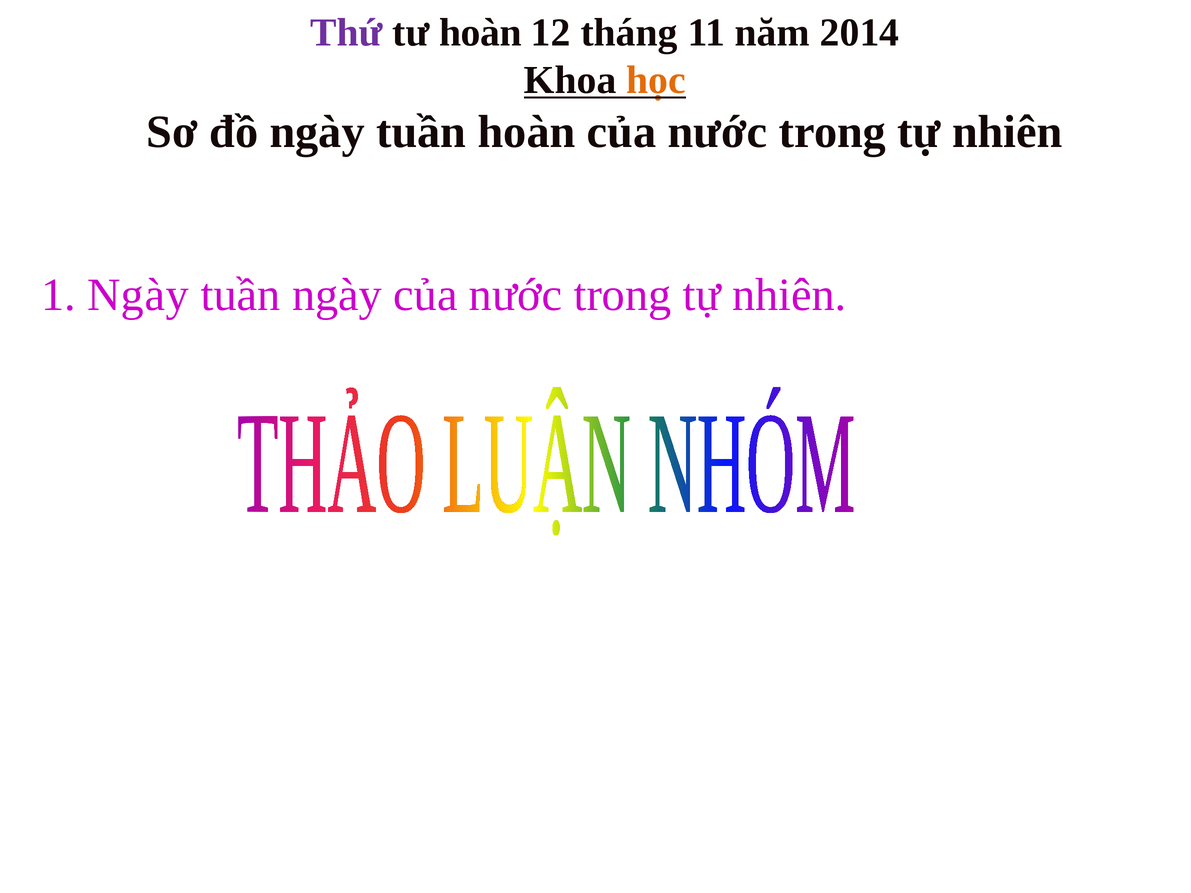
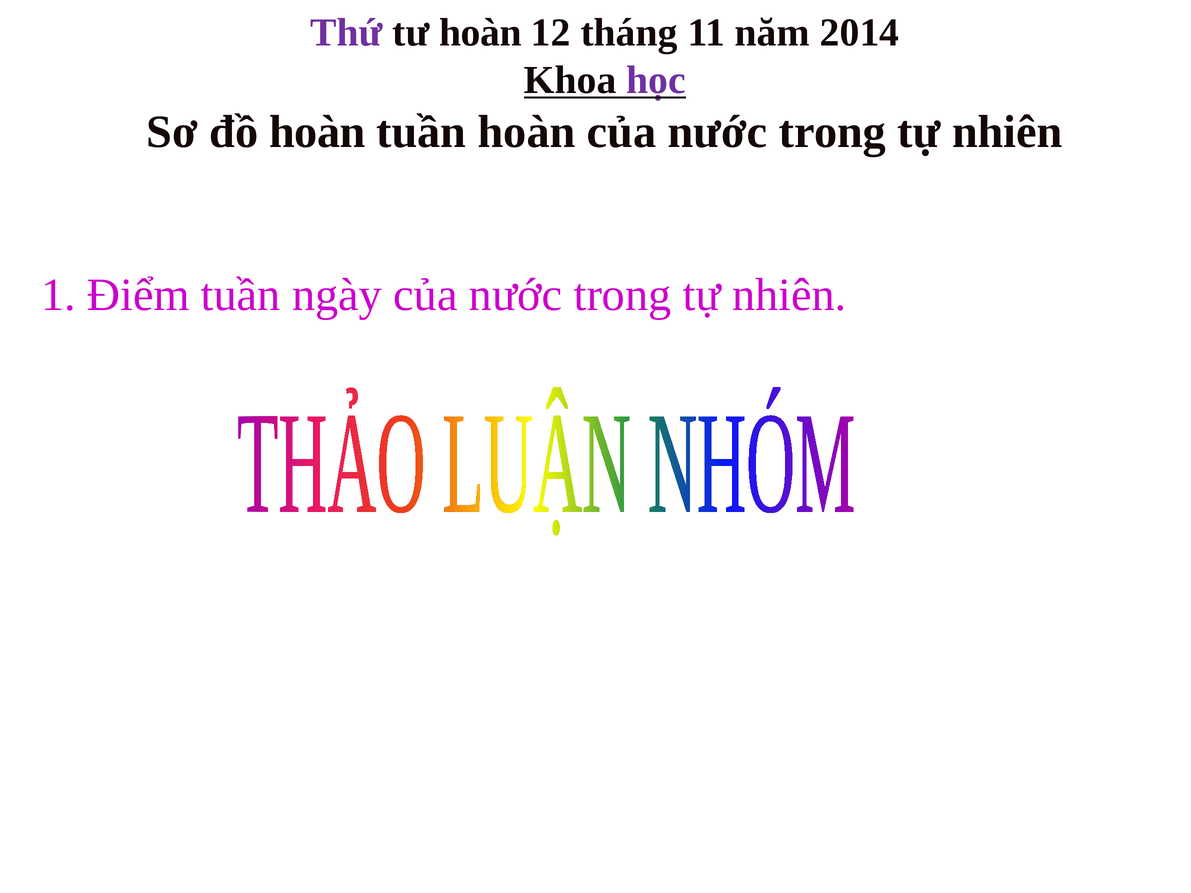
học colour: orange -> purple
đồ ngày: ngày -> hoàn
1 Ngày: Ngày -> Điểm
